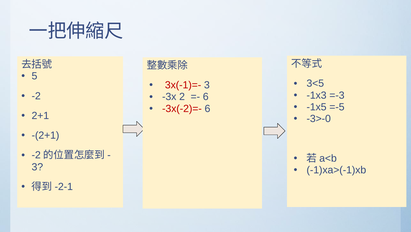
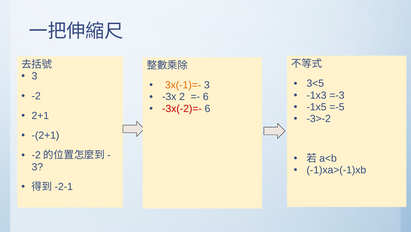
5 at (35, 76): 5 -> 3
3x(-1)=- colour: red -> orange
-3>-0: -3>-0 -> -3>-2
